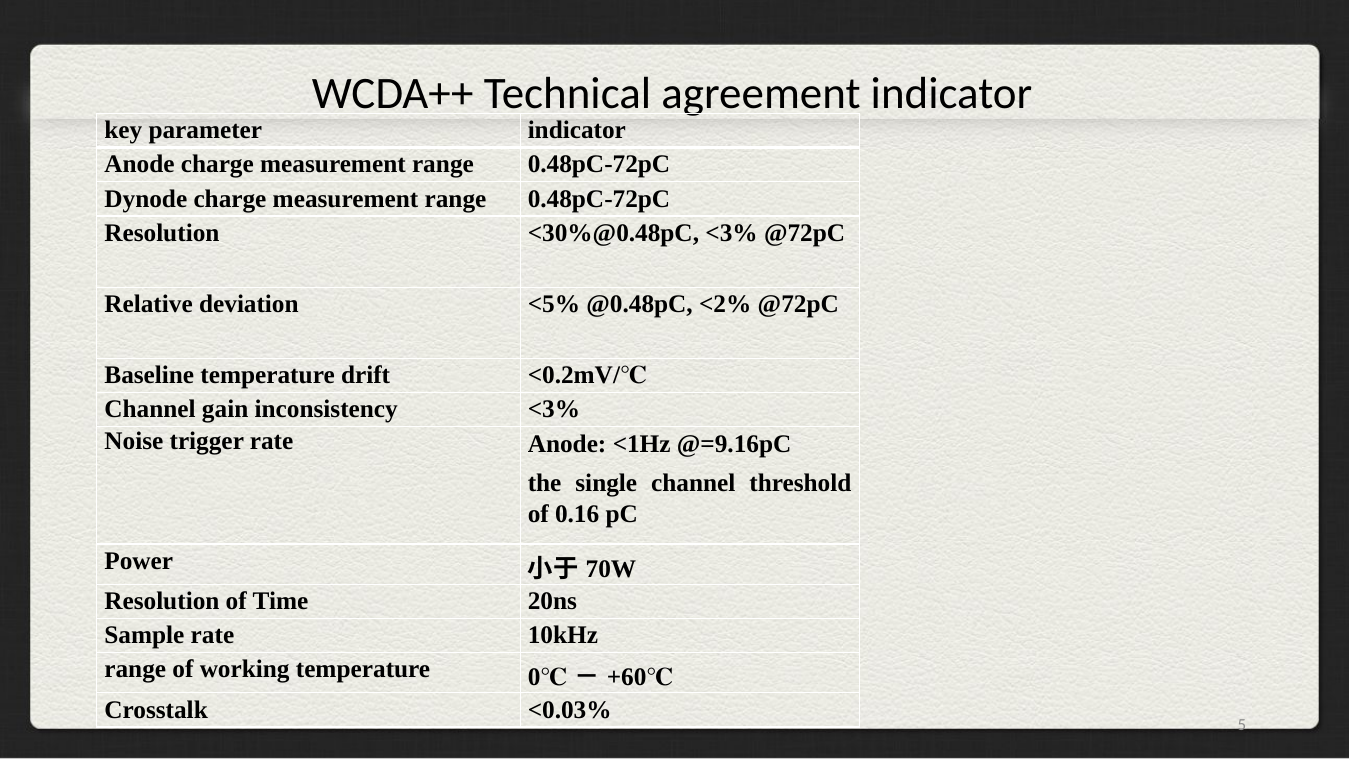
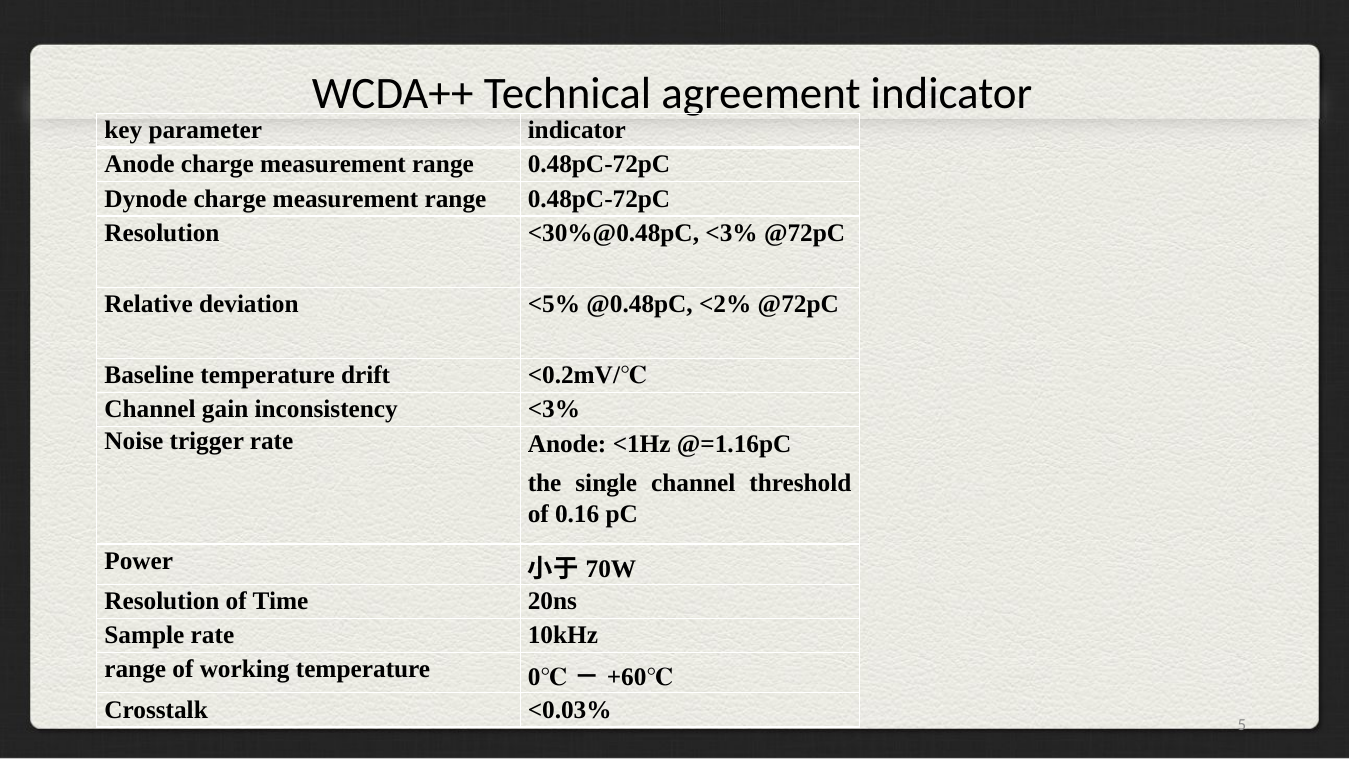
@=9.16pC: @=9.16pC -> @=1.16pC
